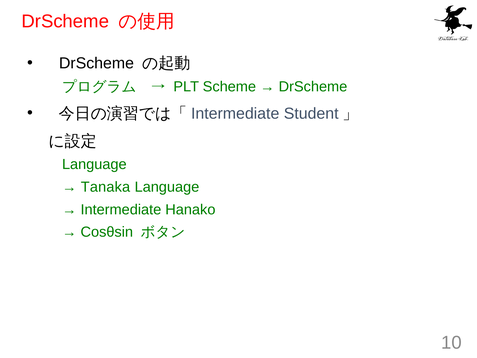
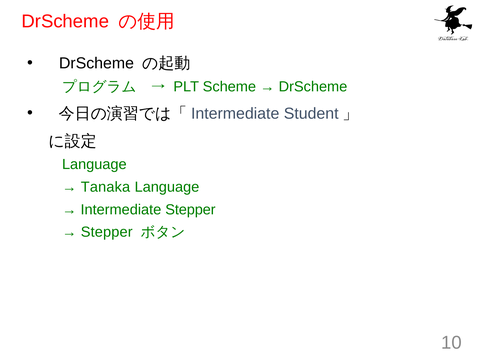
Intermediate Hanako: Hanako -> Stepper
Cosθsin at (107, 232): Cosθsin -> Stepper
